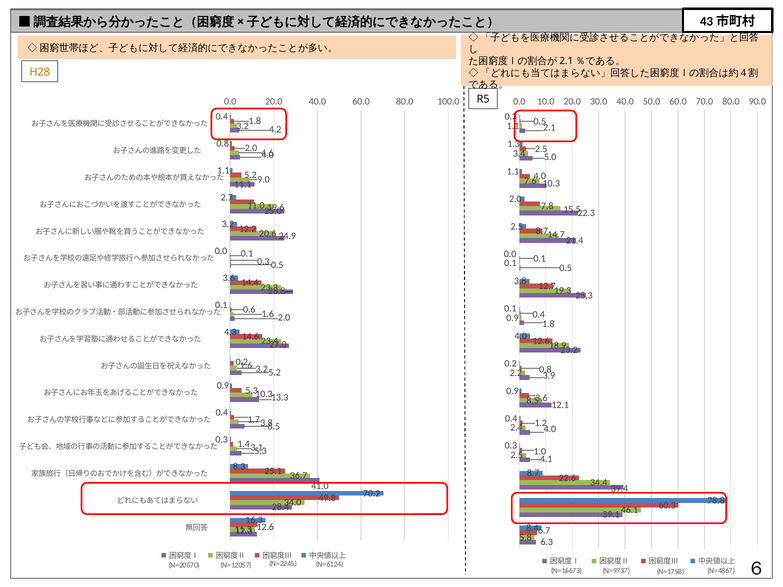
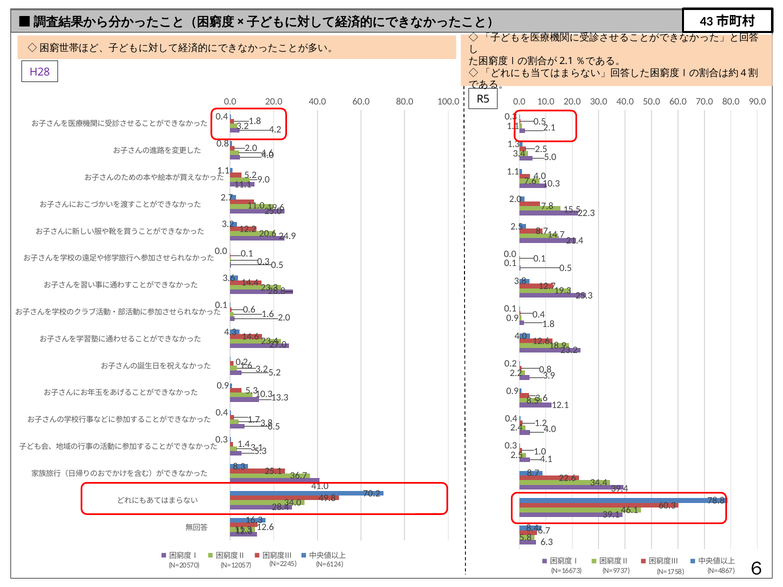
H28 colour: orange -> purple
